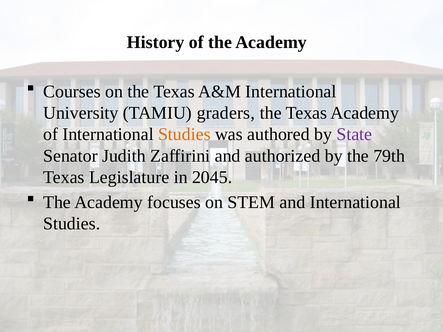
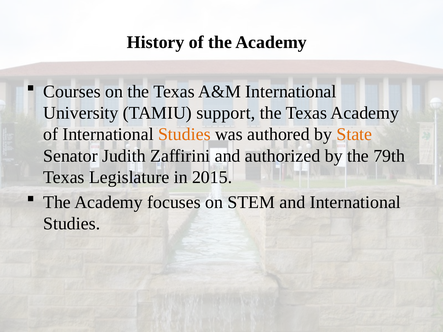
graders: graders -> support
State colour: purple -> orange
2045: 2045 -> 2015
